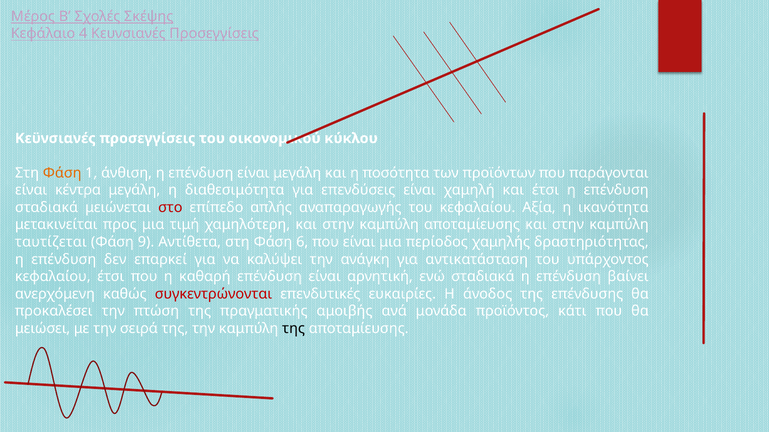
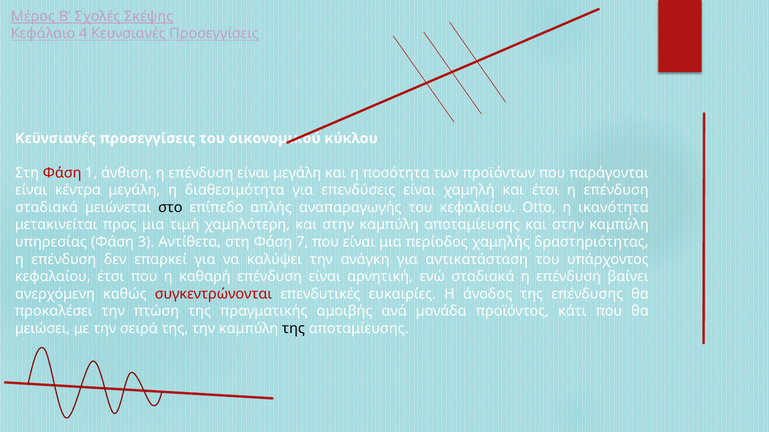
Φάση at (62, 173) colour: orange -> red
στο colour: red -> black
Αξία: Αξία -> Otto
ταυτίζεται: ταυτίζεται -> υπηρεσίας
9: 9 -> 3
6: 6 -> 7
